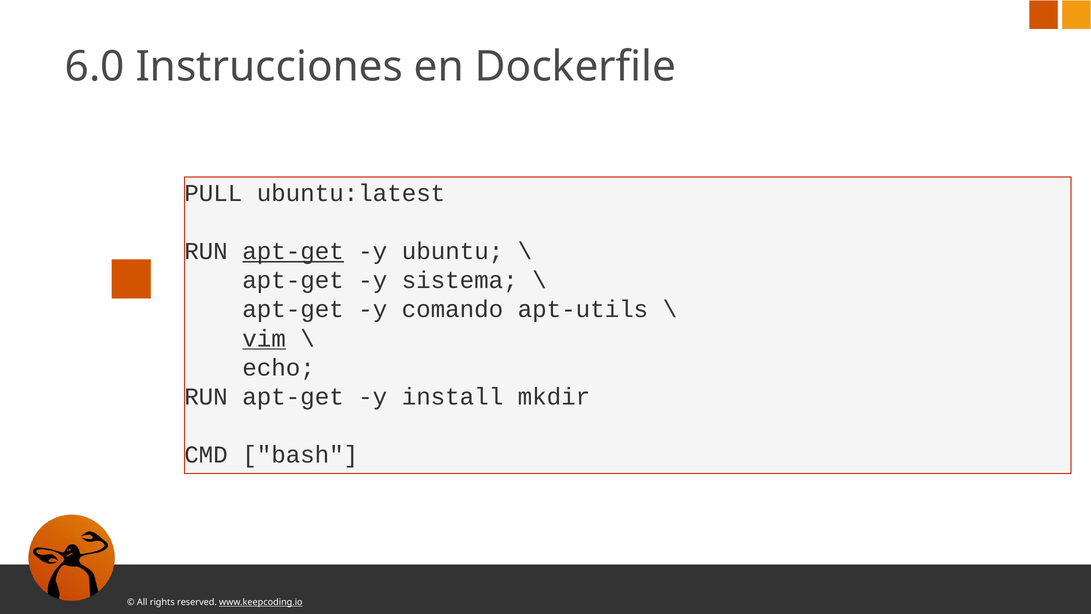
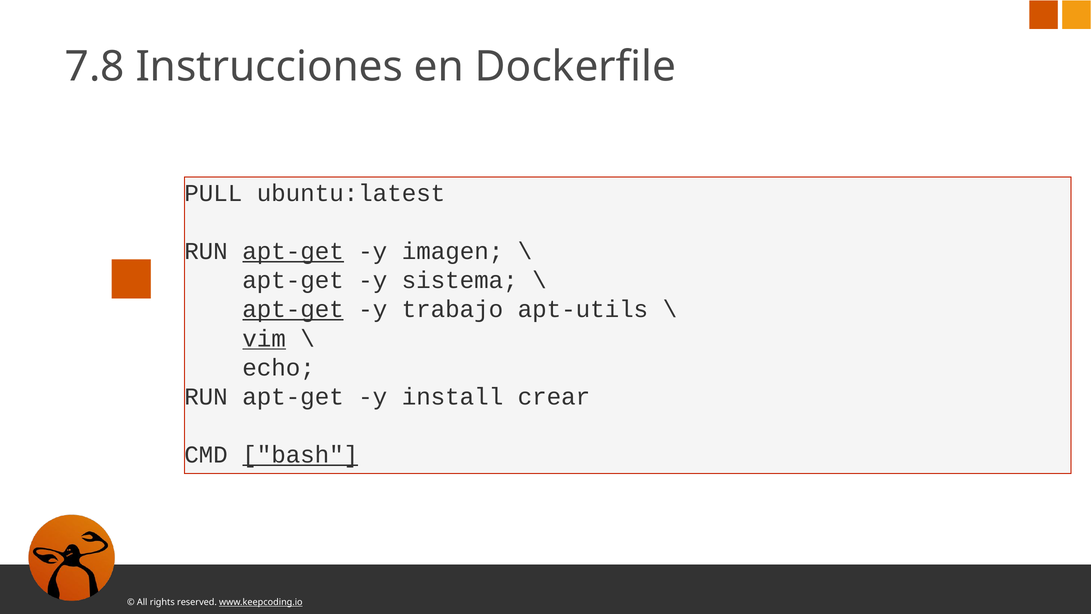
6.0: 6.0 -> 7.8
ubuntu: ubuntu -> imagen
apt-get at (293, 309) underline: none -> present
comando: comando -> trabajo
mkdir: mkdir -> crear
bash underline: none -> present
